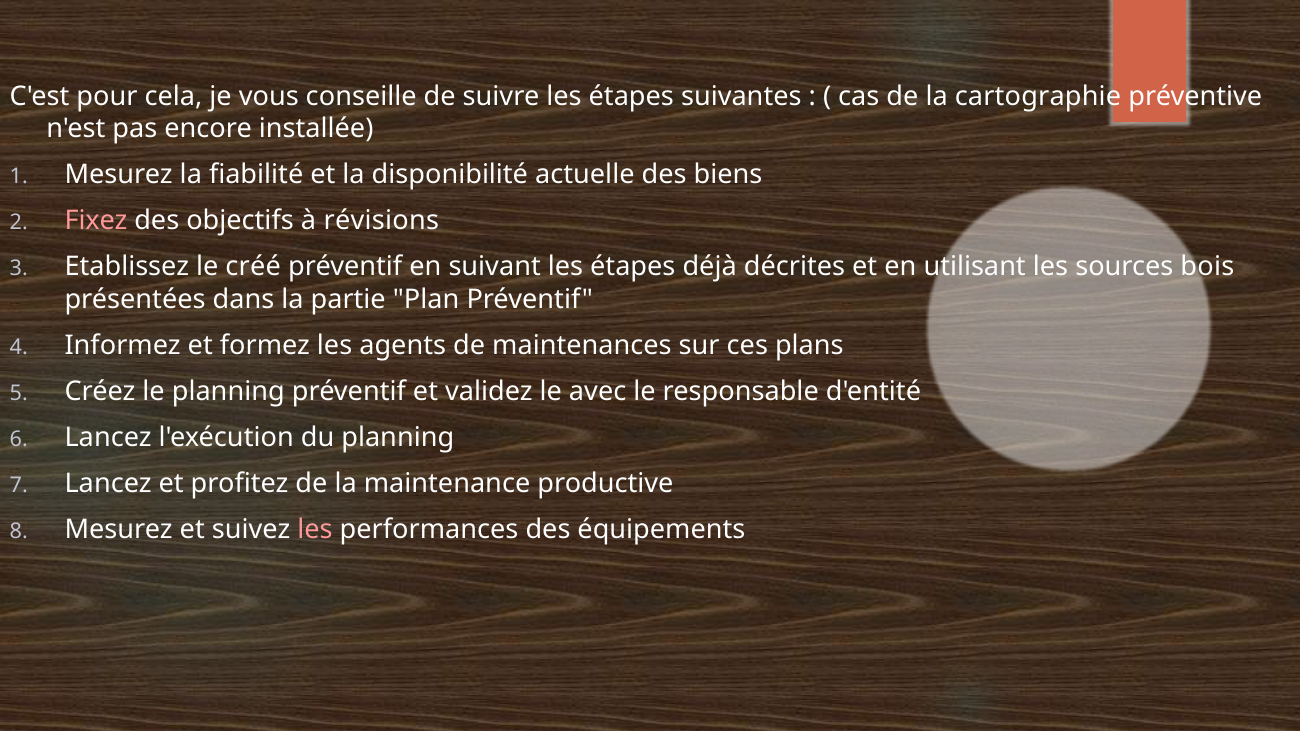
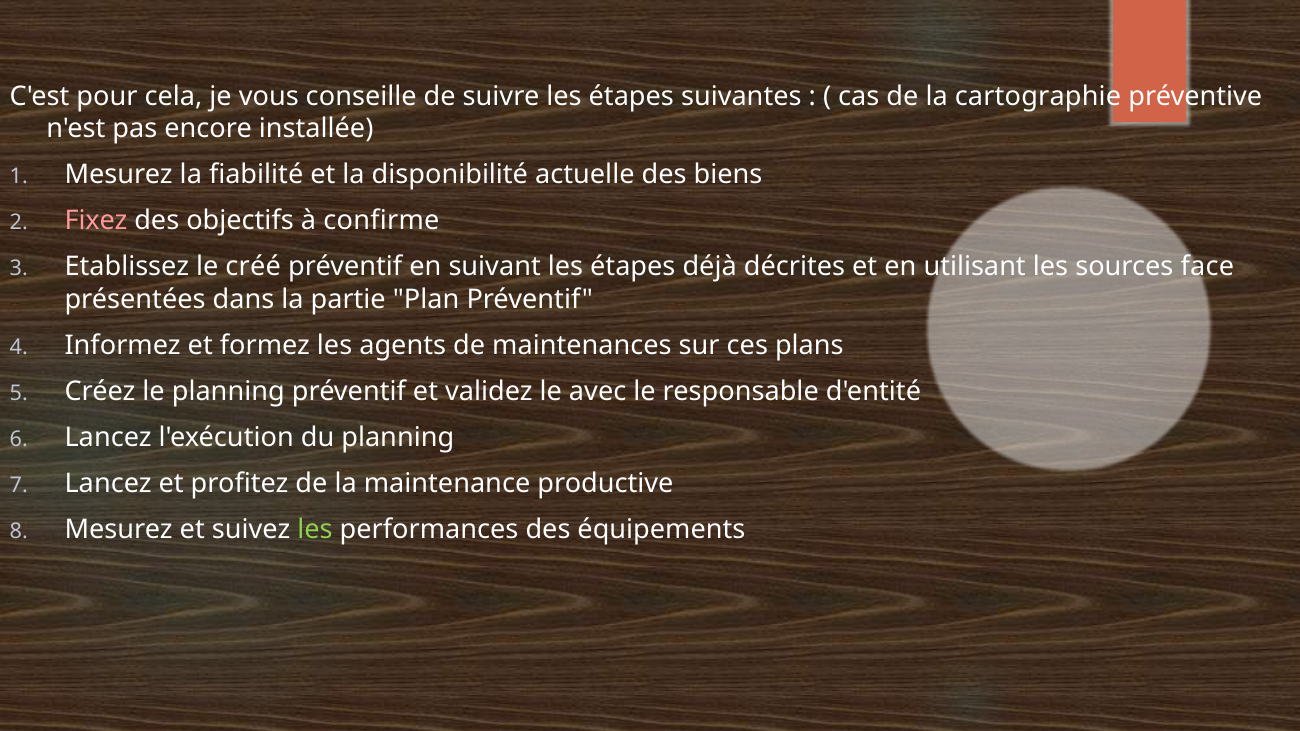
révisions: révisions -> confirme
bois: bois -> face
les at (315, 530) colour: pink -> light green
